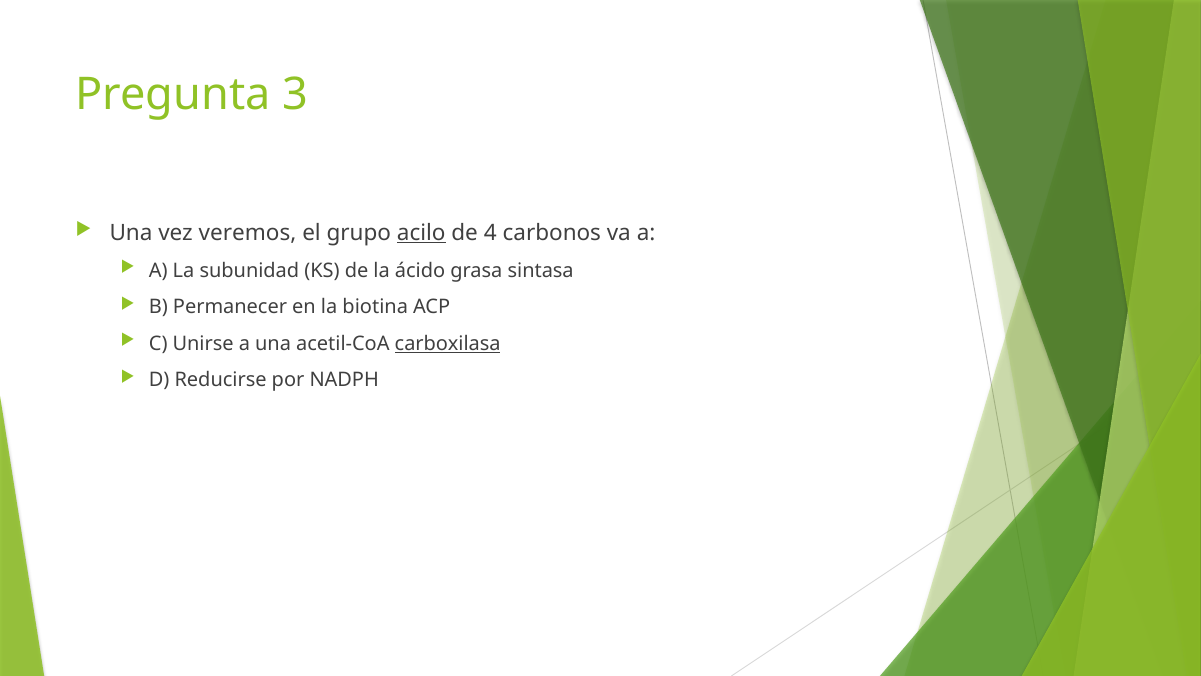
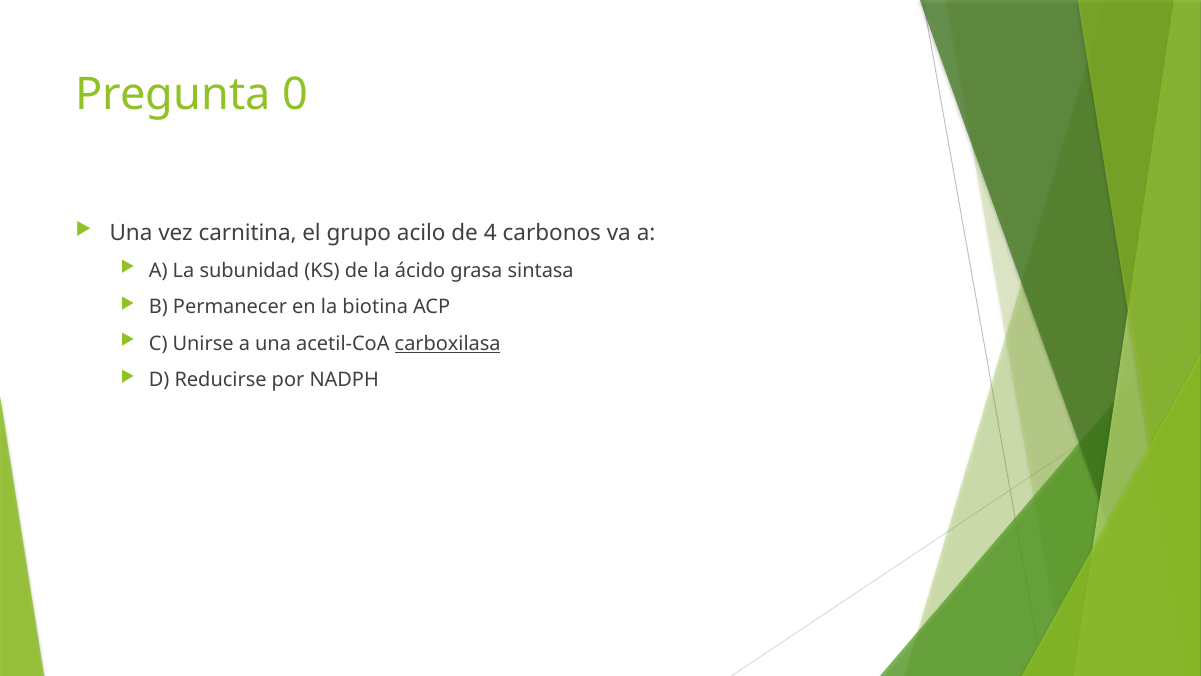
3: 3 -> 0
veremos: veremos -> carnitina
acilo underline: present -> none
